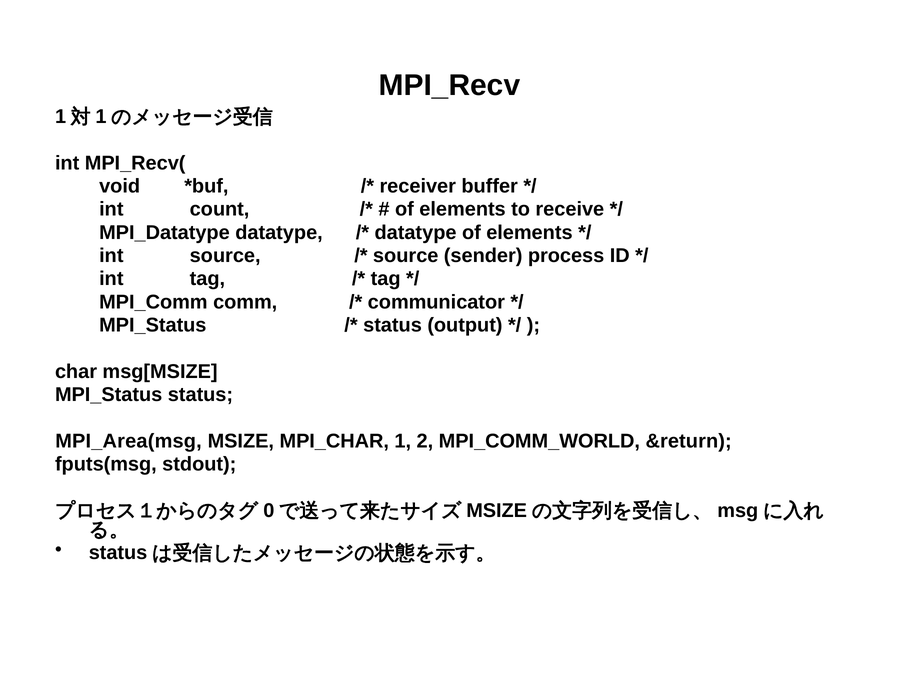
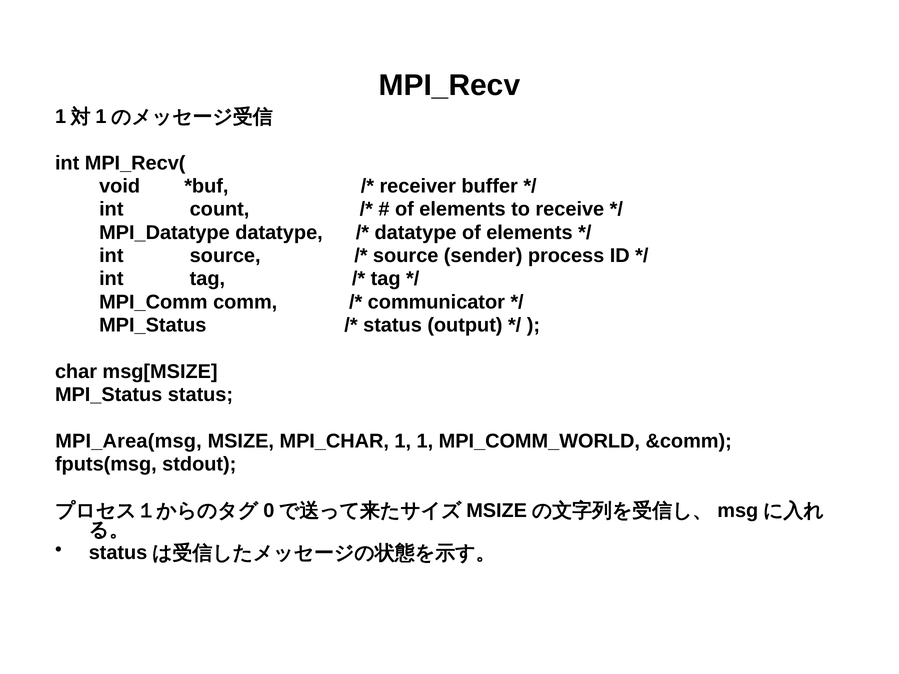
1 2: 2 -> 1
&return: &return -> &comm
